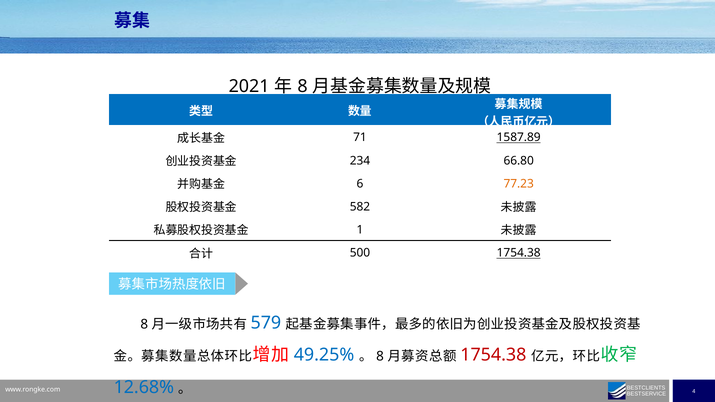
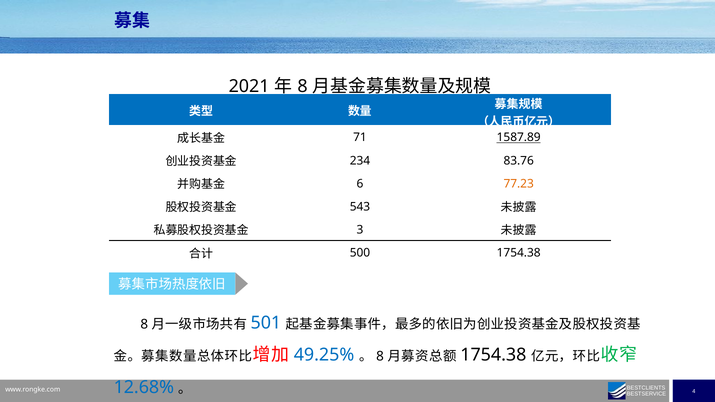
66.80: 66.80 -> 83.76
582: 582 -> 543
1: 1 -> 3
1754.38 at (519, 253) underline: present -> none
579: 579 -> 501
1754.38 at (493, 355) colour: red -> black
